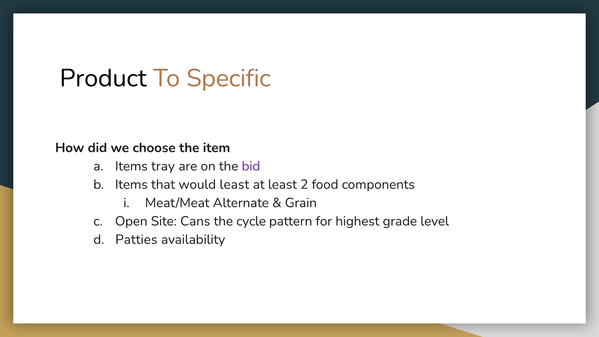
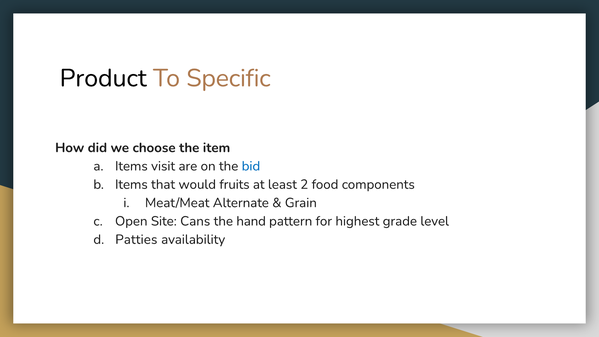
tray: tray -> visit
bid colour: purple -> blue
would least: least -> fruits
cycle: cycle -> hand
